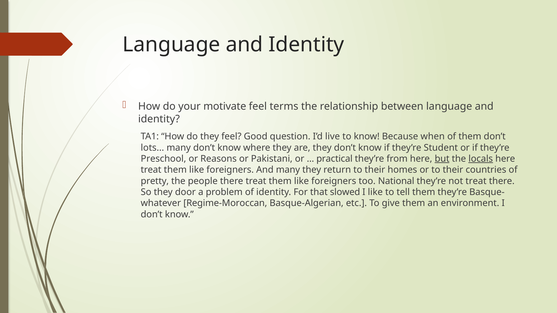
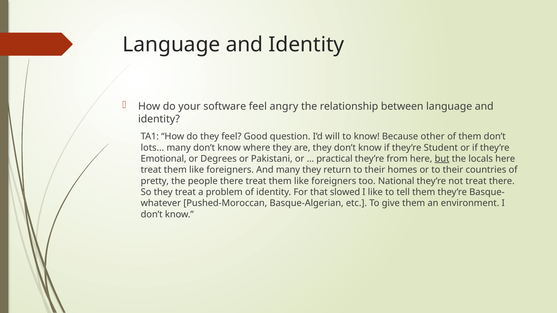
motivate: motivate -> software
terms: terms -> angry
live: live -> will
when: when -> other
Preschool: Preschool -> Emotional
Reasons: Reasons -> Degrees
locals underline: present -> none
they door: door -> treat
Regime-Moroccan: Regime-Moroccan -> Pushed-Moroccan
